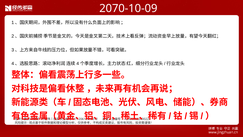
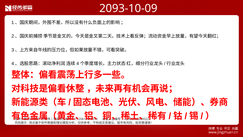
2070-10-09: 2070-10-09 -> 2093-10-09
